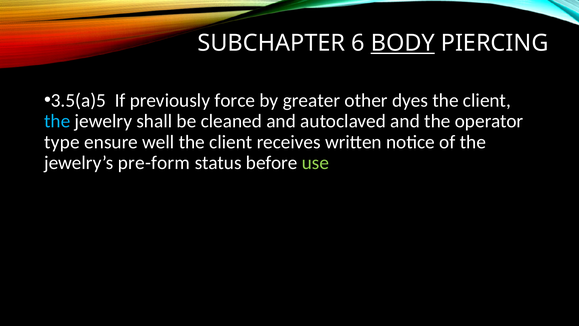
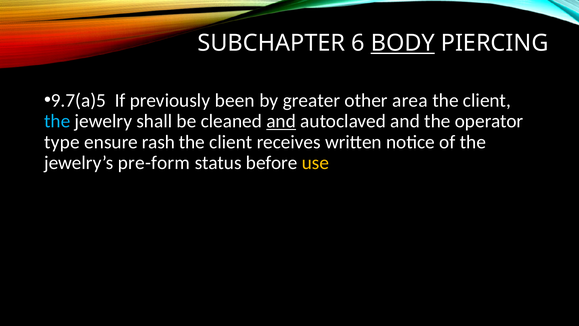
3.5(a)5: 3.5(a)5 -> 9.7(a)5
force: force -> been
dyes: dyes -> area
and at (281, 121) underline: none -> present
well: well -> rash
use colour: light green -> yellow
